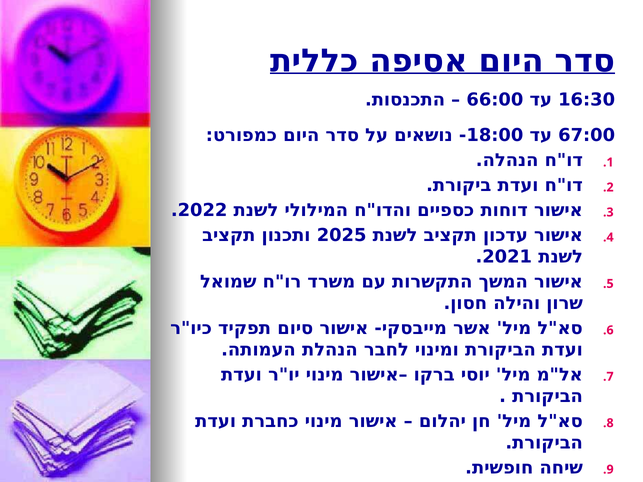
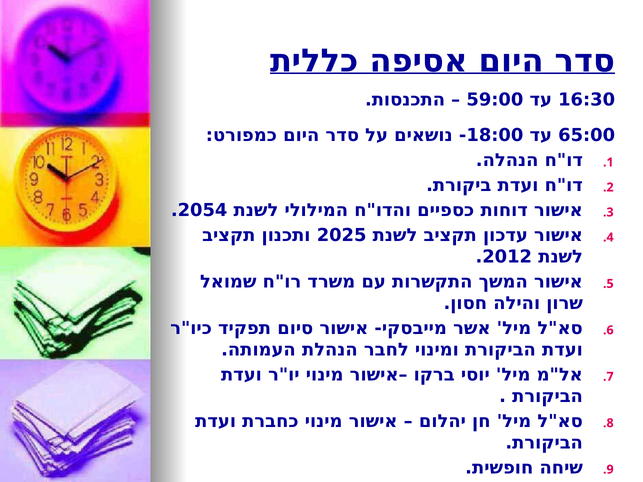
66:00: 66:00 -> 59:00
67:00: 67:00 -> 65:00
2022: 2022 -> 2054
2021: 2021 -> 2012
